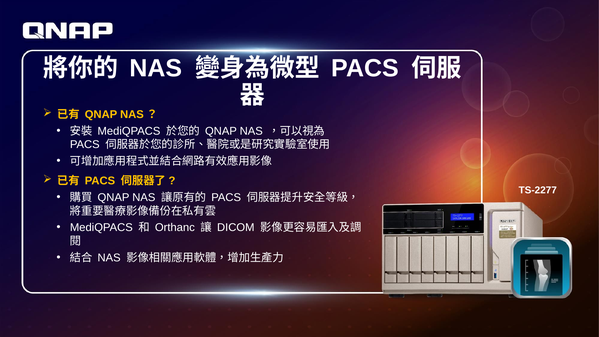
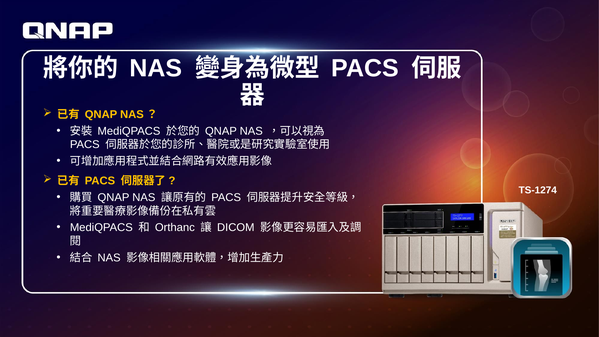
TS-2277: TS-2277 -> TS-1274
